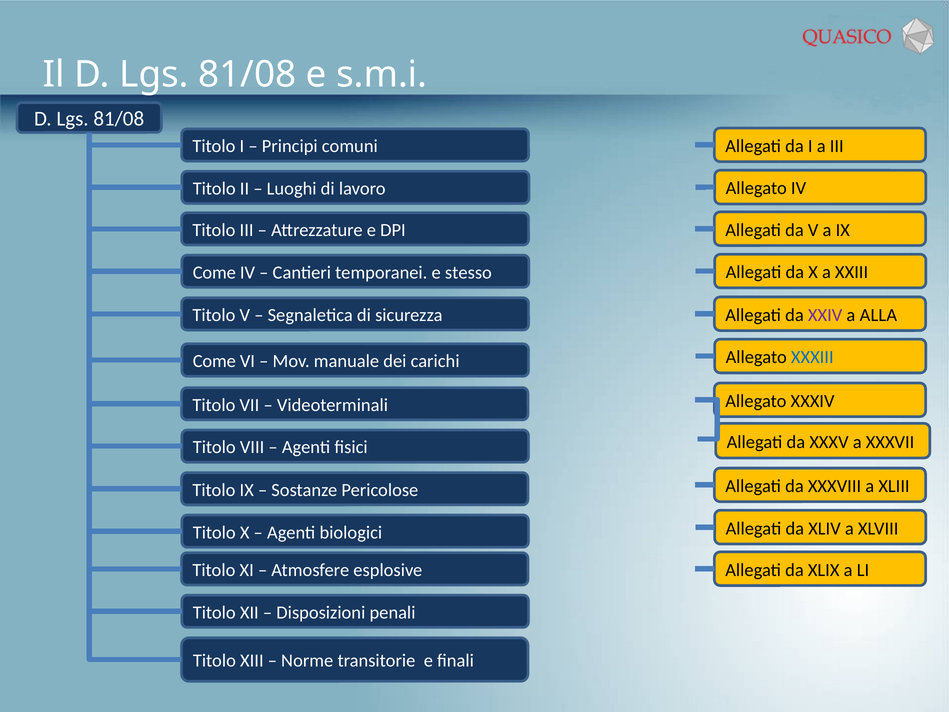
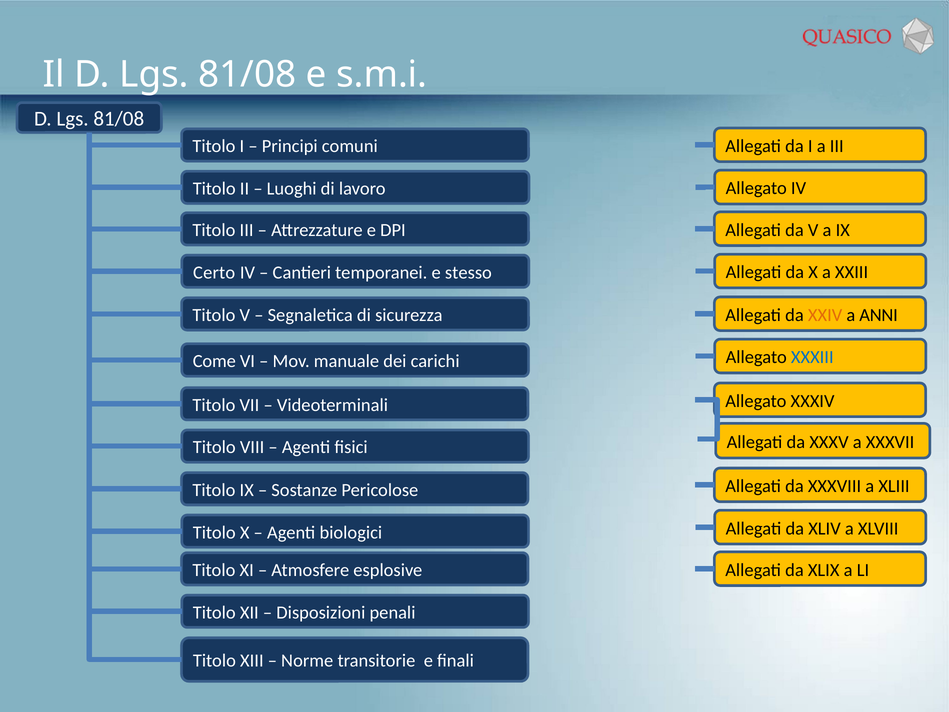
Come at (214, 272): Come -> Certo
XXIV colour: purple -> orange
ALLA: ALLA -> ANNI
